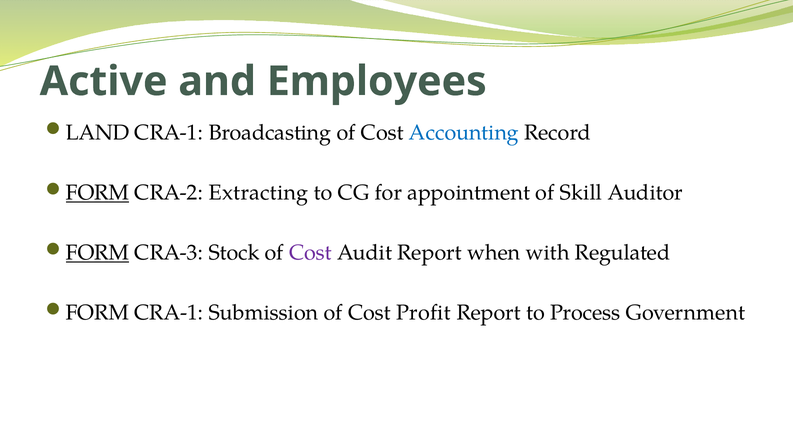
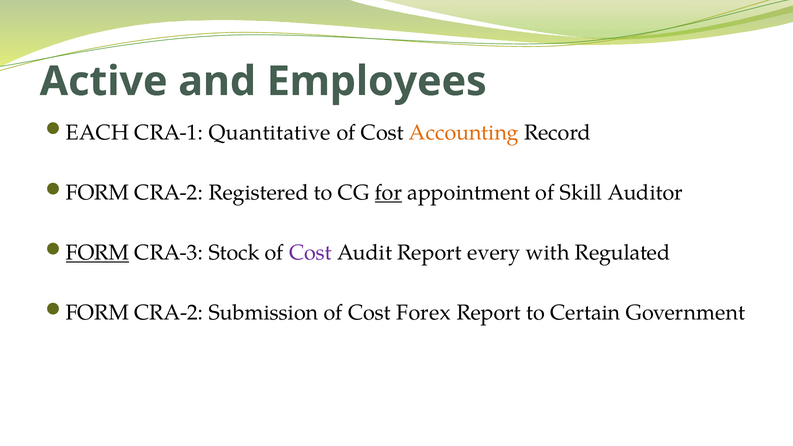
LAND: LAND -> EACH
Broadcasting: Broadcasting -> Quantitative
Accounting colour: blue -> orange
FORM at (97, 193) underline: present -> none
Extracting: Extracting -> Registered
for underline: none -> present
when: when -> every
CRA-1 at (169, 313): CRA-1 -> CRA-2
Profit: Profit -> Forex
Process: Process -> Certain
